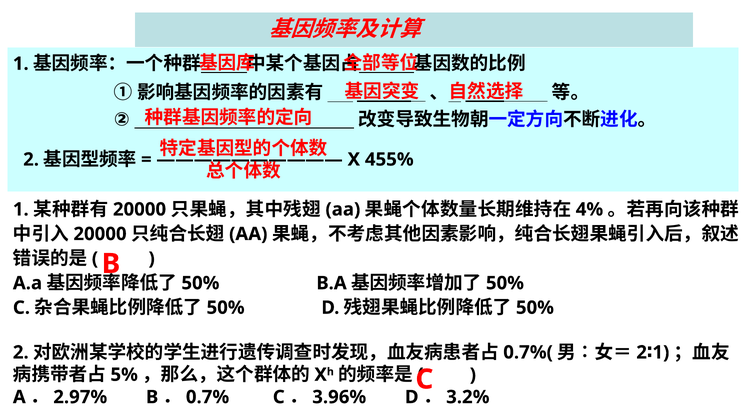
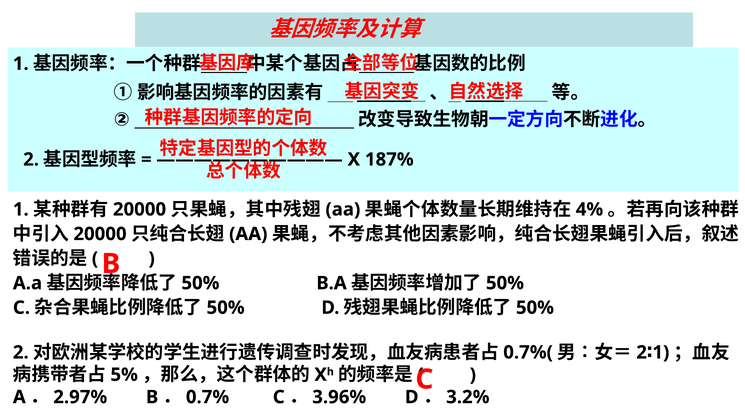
455%: 455% -> 187%
